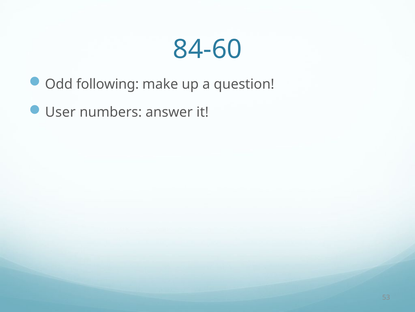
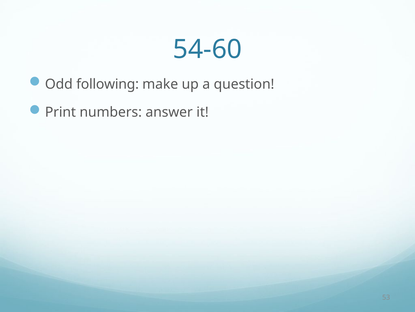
84-60: 84-60 -> 54-60
User: User -> Print
